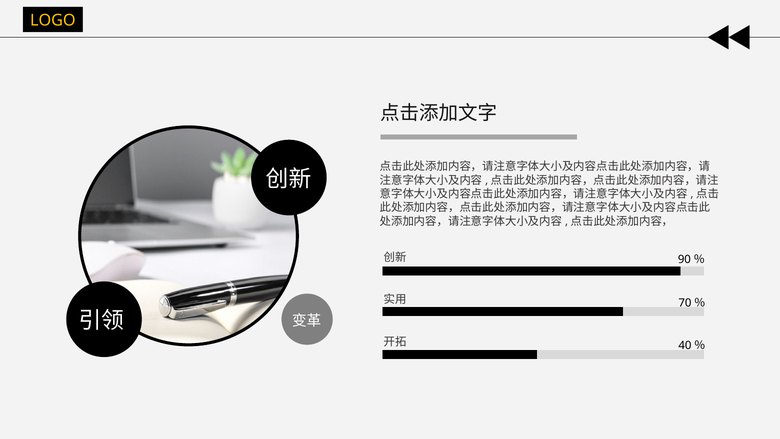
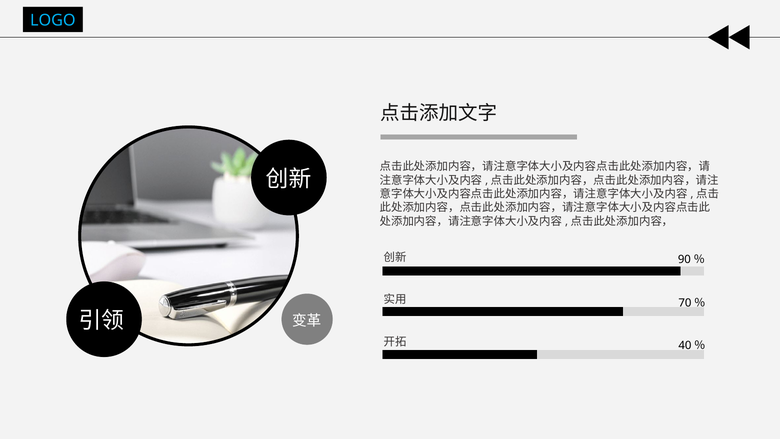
LOGO colour: yellow -> light blue
